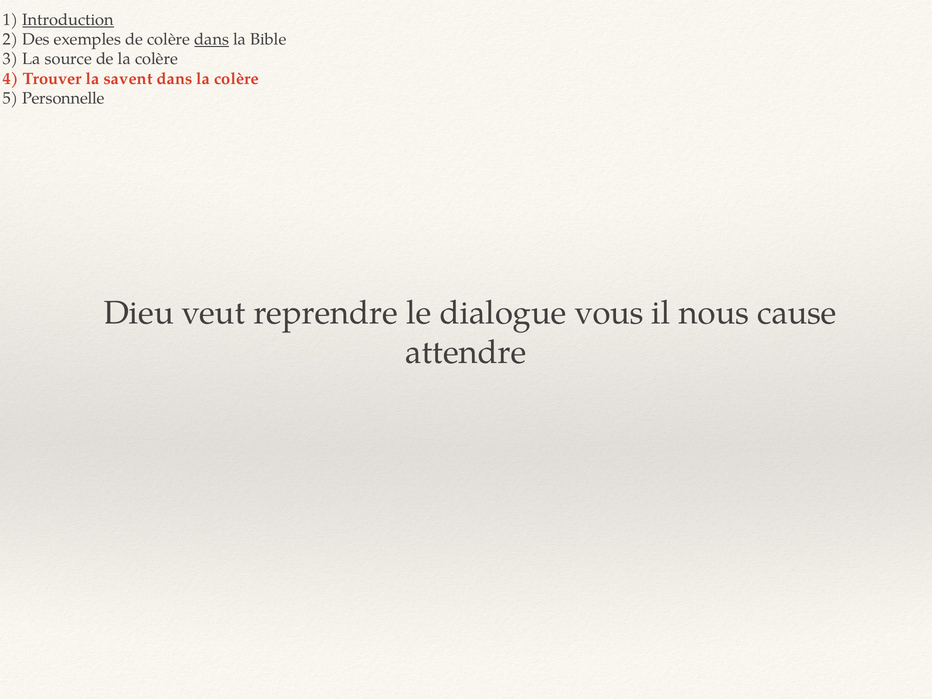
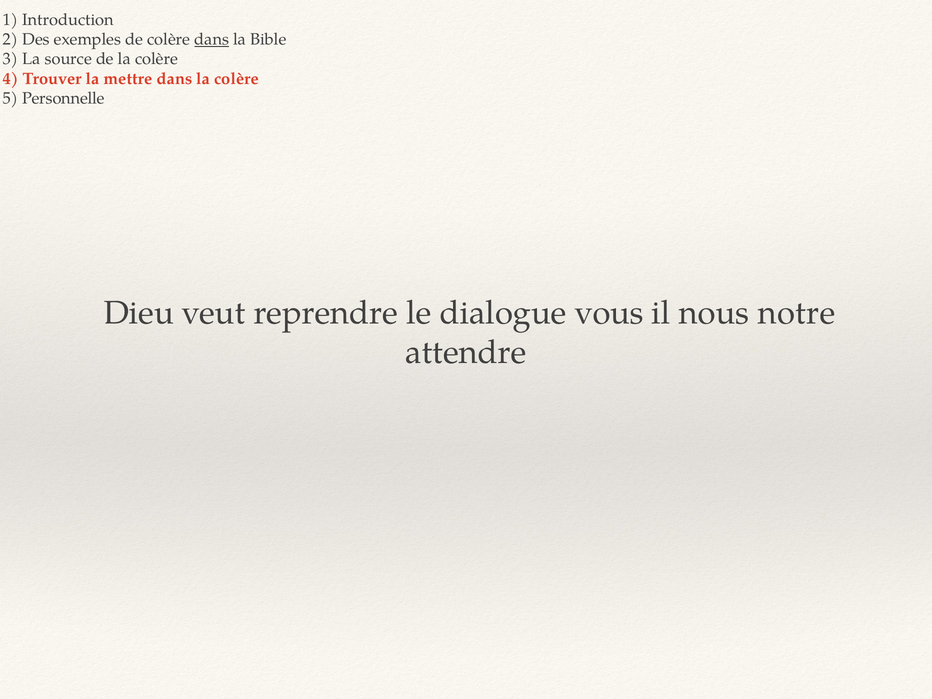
Introduction underline: present -> none
savent: savent -> mettre
cause: cause -> notre
